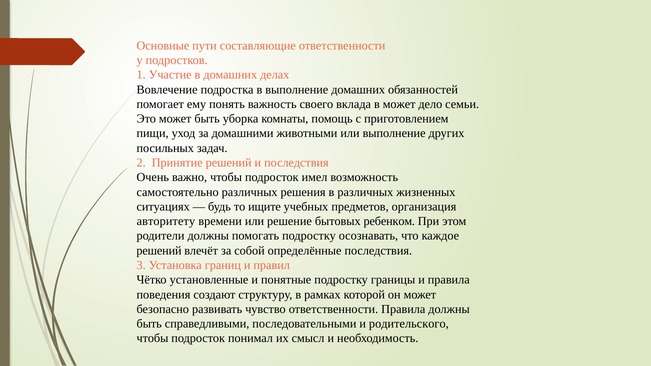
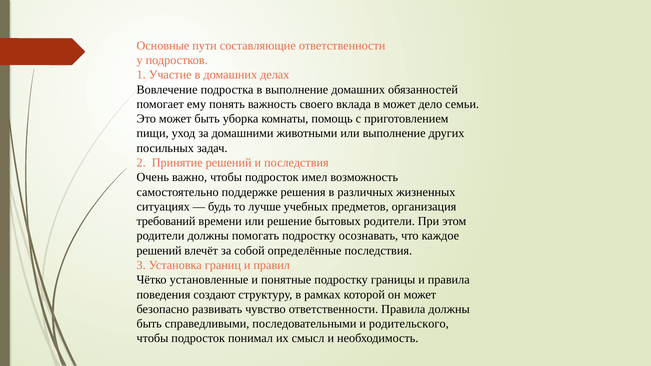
самостоятельно различных: различных -> поддержке
ищите: ищите -> лучше
авторитету: авторитету -> требований
бытовых ребенком: ребенком -> родители
